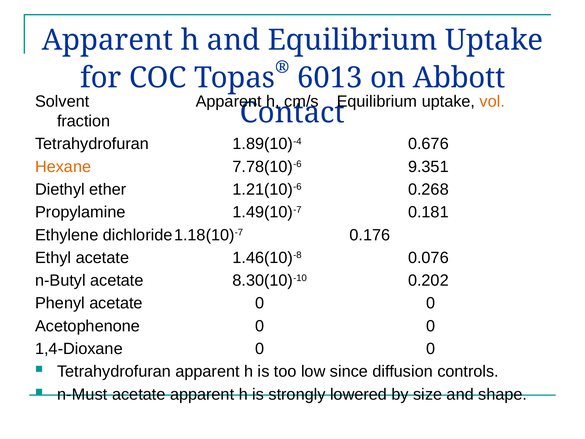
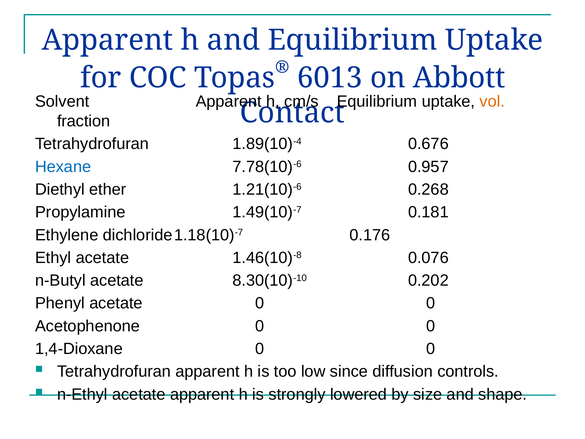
Hexane colour: orange -> blue
9.351: 9.351 -> 0.957
n-Must: n-Must -> n-Ethyl
